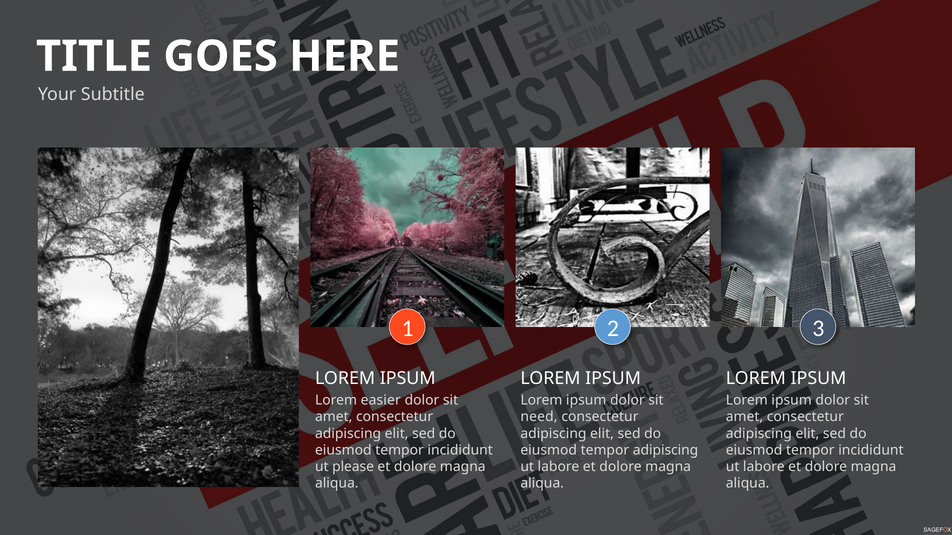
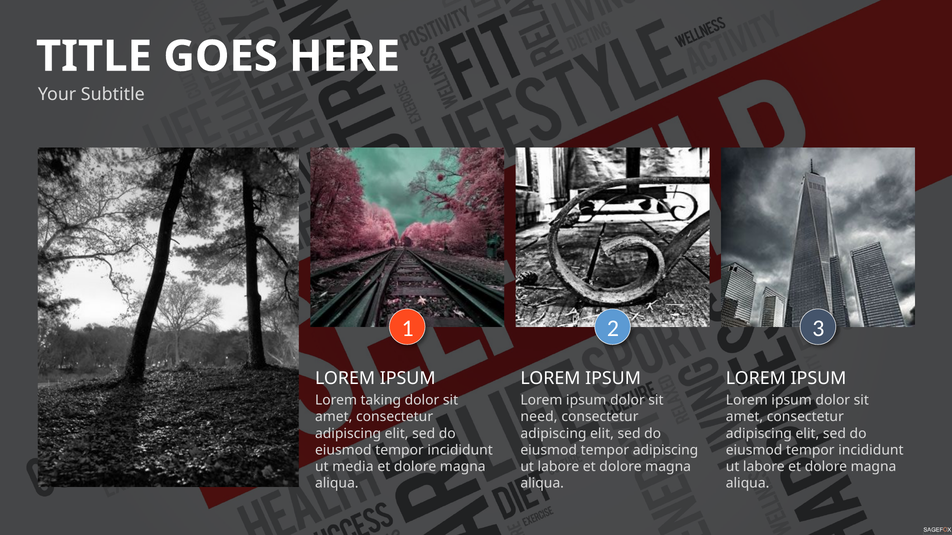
easier: easier -> taking
please: please -> media
